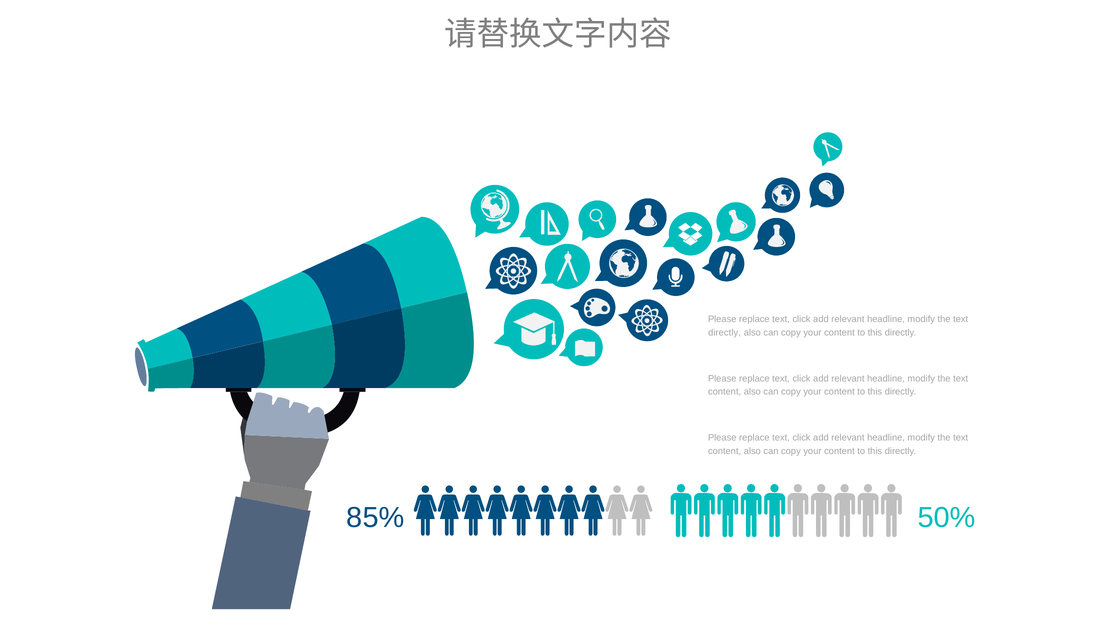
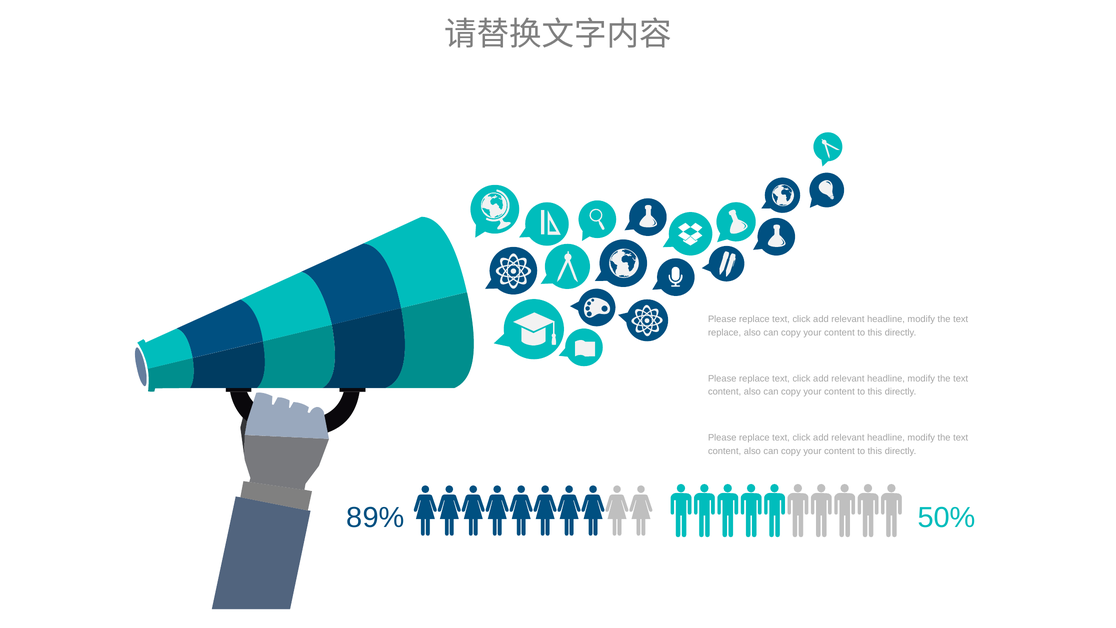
directly at (725, 332): directly -> replace
85%: 85% -> 89%
